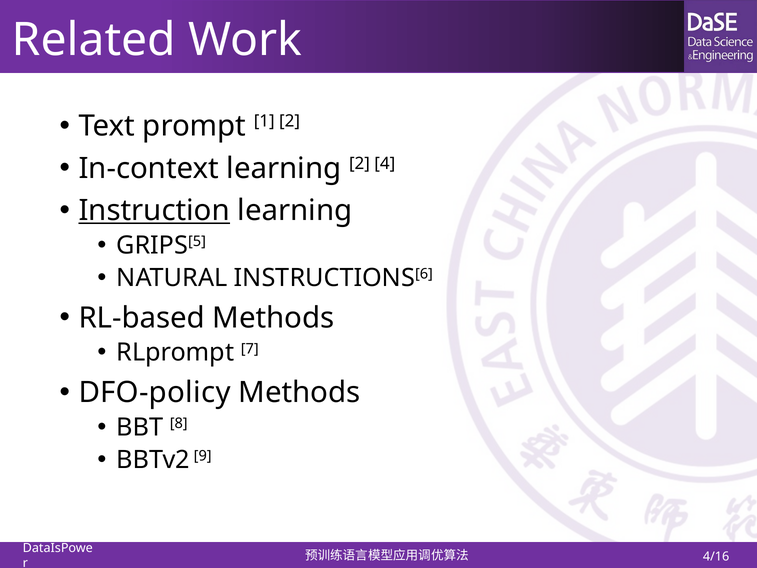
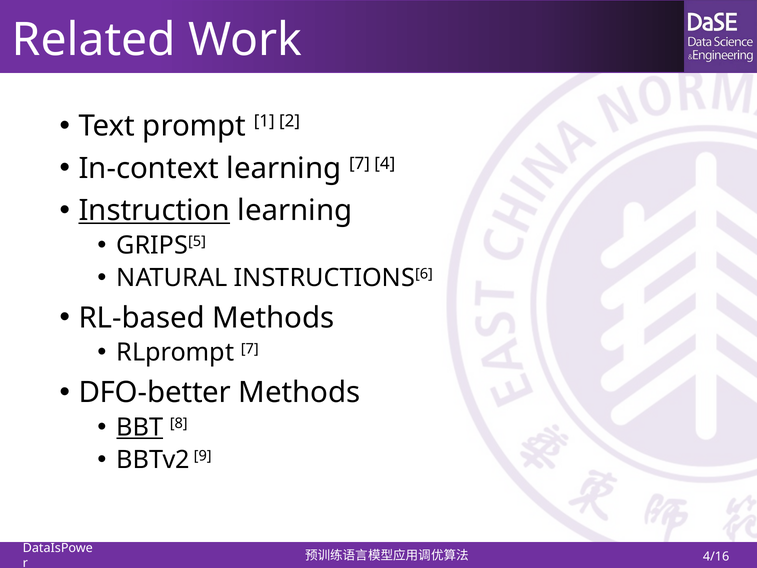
learning 2: 2 -> 7
DFO-policy: DFO-policy -> DFO-better
BBT underline: none -> present
